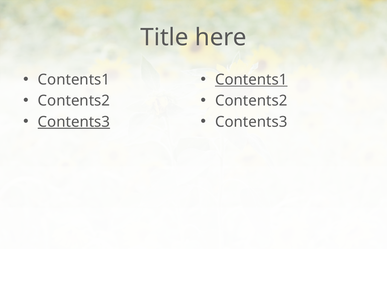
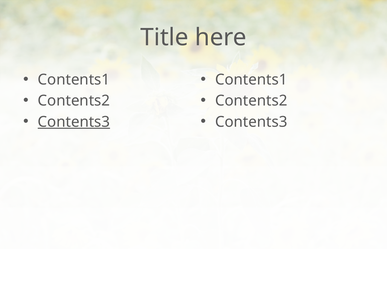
Contents1 at (251, 80) underline: present -> none
